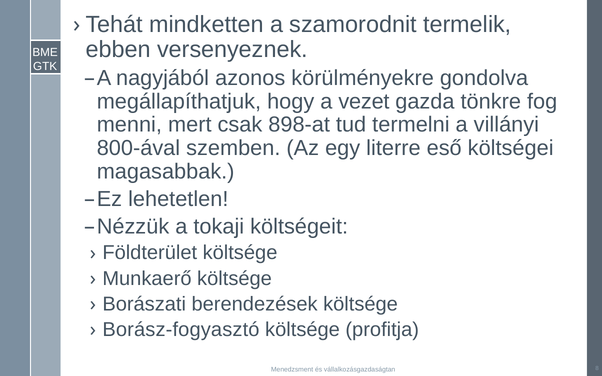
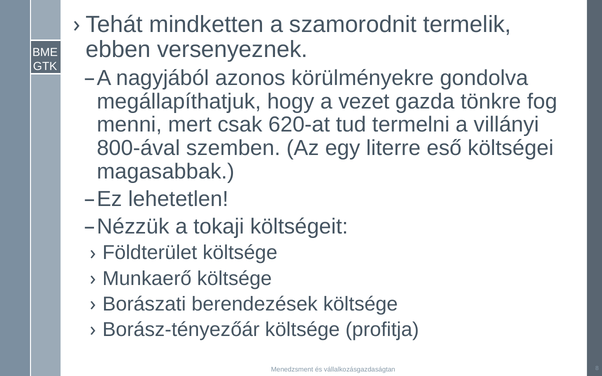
898-at: 898-at -> 620-at
Borász-fogyasztó: Borász-fogyasztó -> Borász-tényezőár
